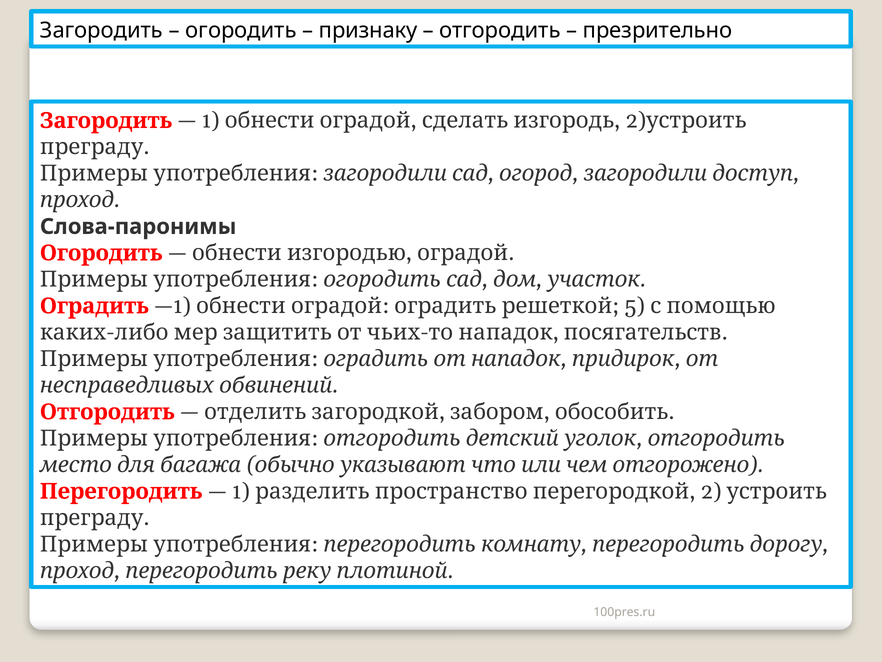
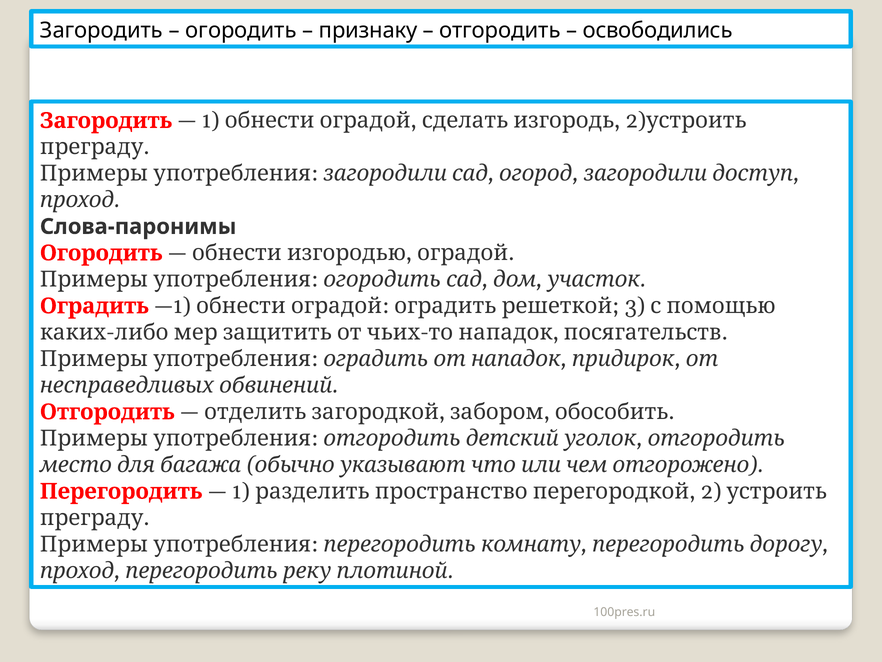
презрительно: презрительно -> освободились
5: 5 -> 3
